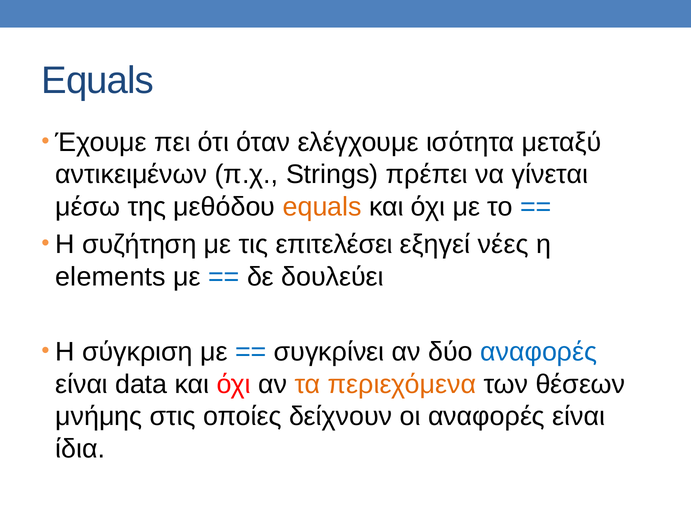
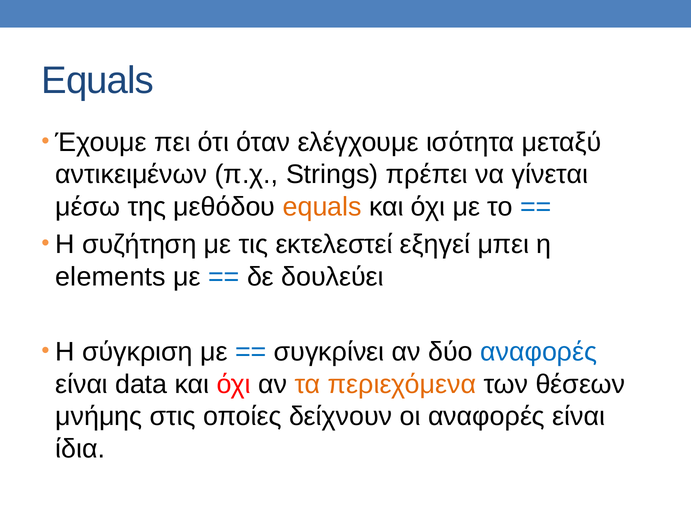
επιτελέσει: επιτελέσει -> εκτελεστεί
νέες: νέες -> μπει
